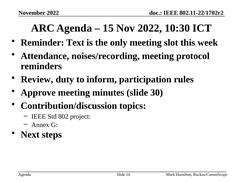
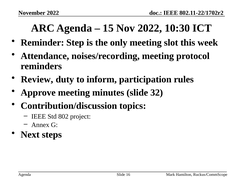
Text: Text -> Step
30: 30 -> 32
